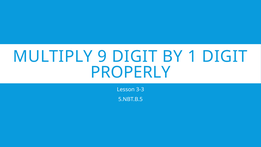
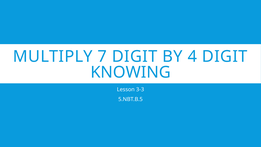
9: 9 -> 7
1: 1 -> 4
PROPERLY: PROPERLY -> KNOWING
